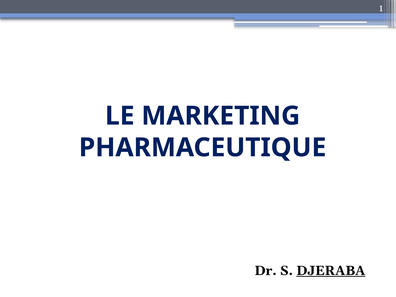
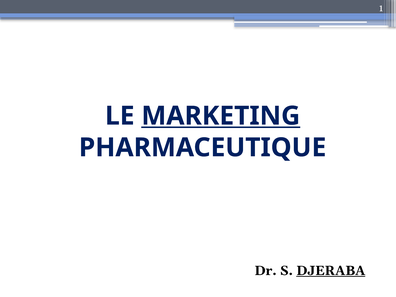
MARKETING underline: none -> present
